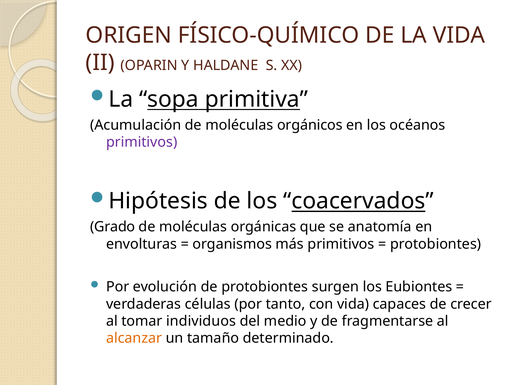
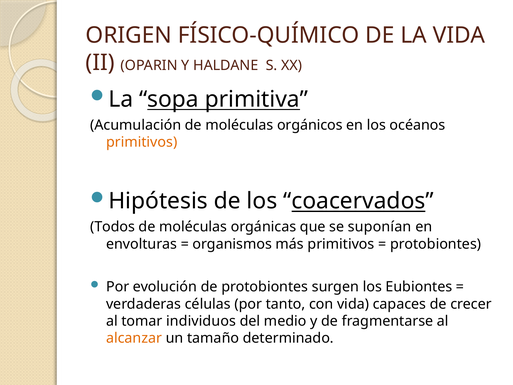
primitivos at (142, 142) colour: purple -> orange
Grado: Grado -> Todos
anatomía: anatomía -> suponían
